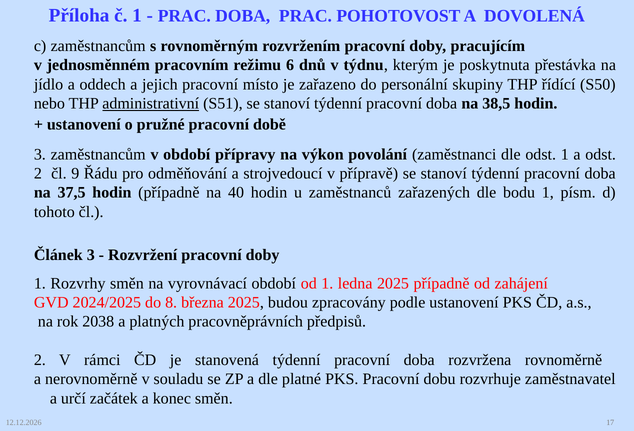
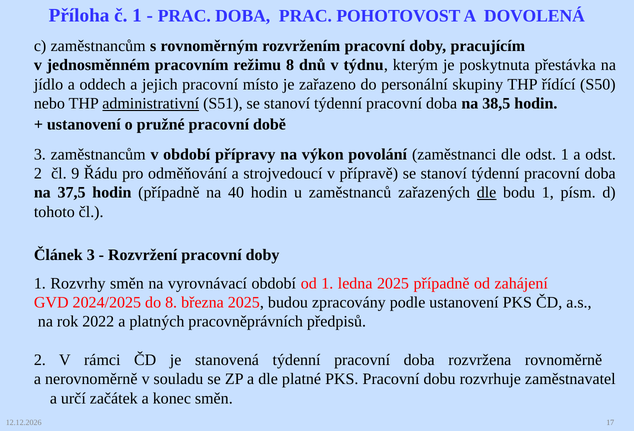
režimu 6: 6 -> 8
dle at (487, 193) underline: none -> present
2038: 2038 -> 2022
